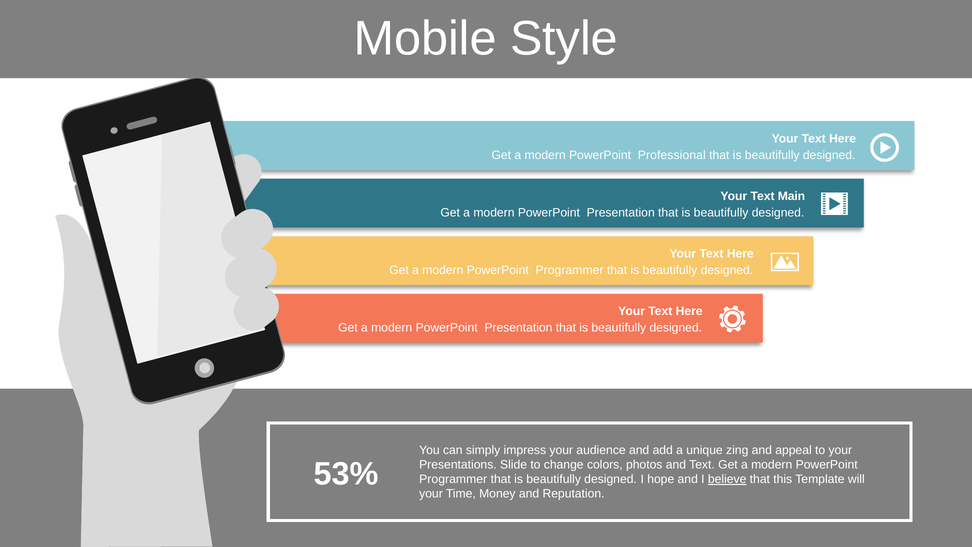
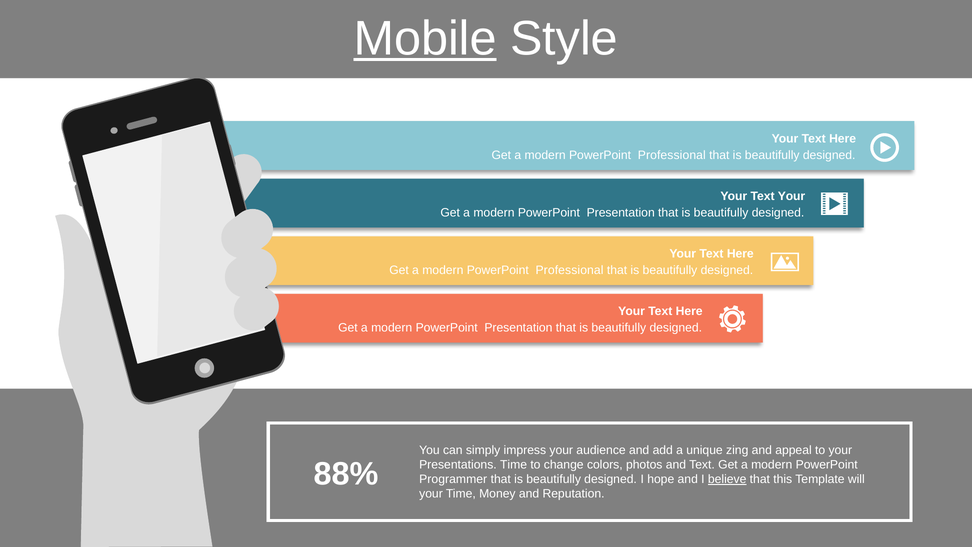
Mobile underline: none -> present
Text Main: Main -> Your
Programmer at (570, 270): Programmer -> Professional
53%: 53% -> 88%
Presentations Slide: Slide -> Time
